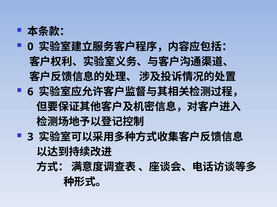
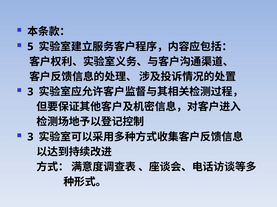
0: 0 -> 5
6 at (30, 92): 6 -> 3
